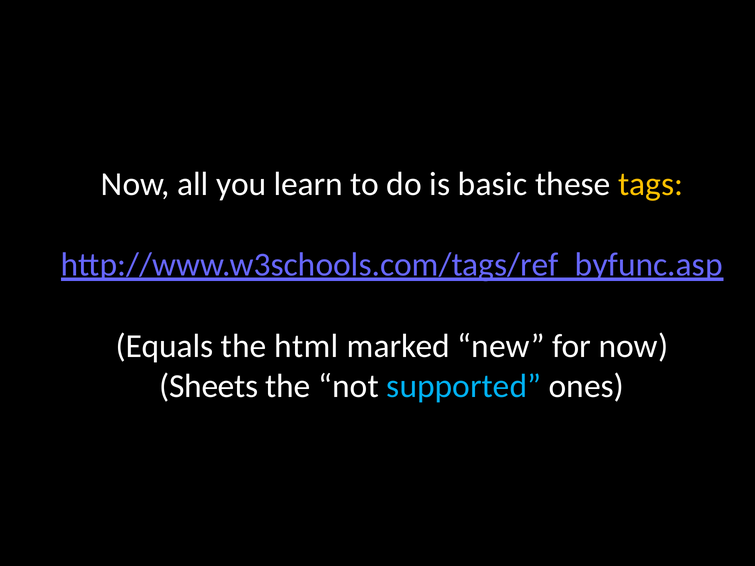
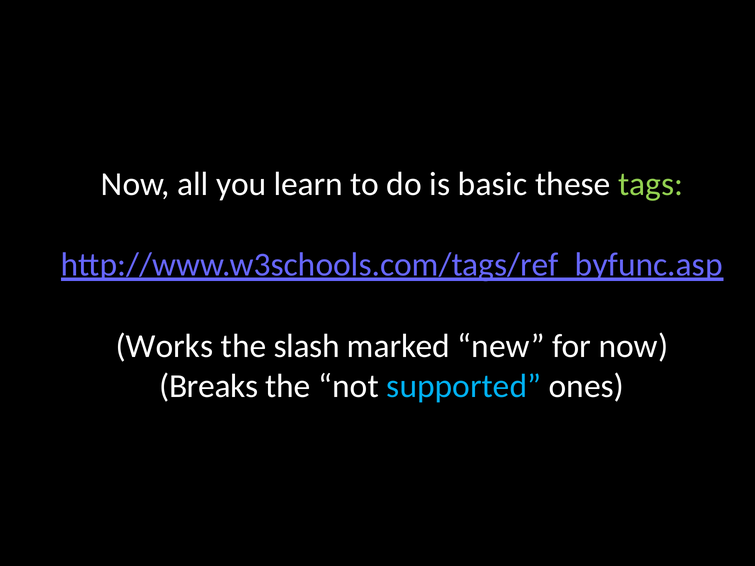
tags colour: yellow -> light green
Equals: Equals -> Works
html: html -> slash
Sheets: Sheets -> Breaks
